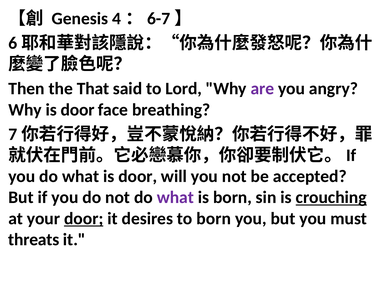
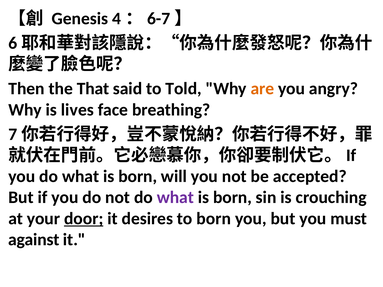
Lord: Lord -> Told
are colour: purple -> orange
Why is door: door -> lives
door at (138, 177): door -> born
crouching underline: present -> none
threats: threats -> against
